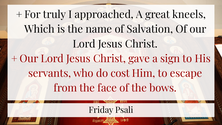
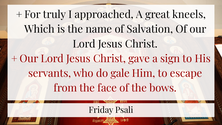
cost: cost -> gale
